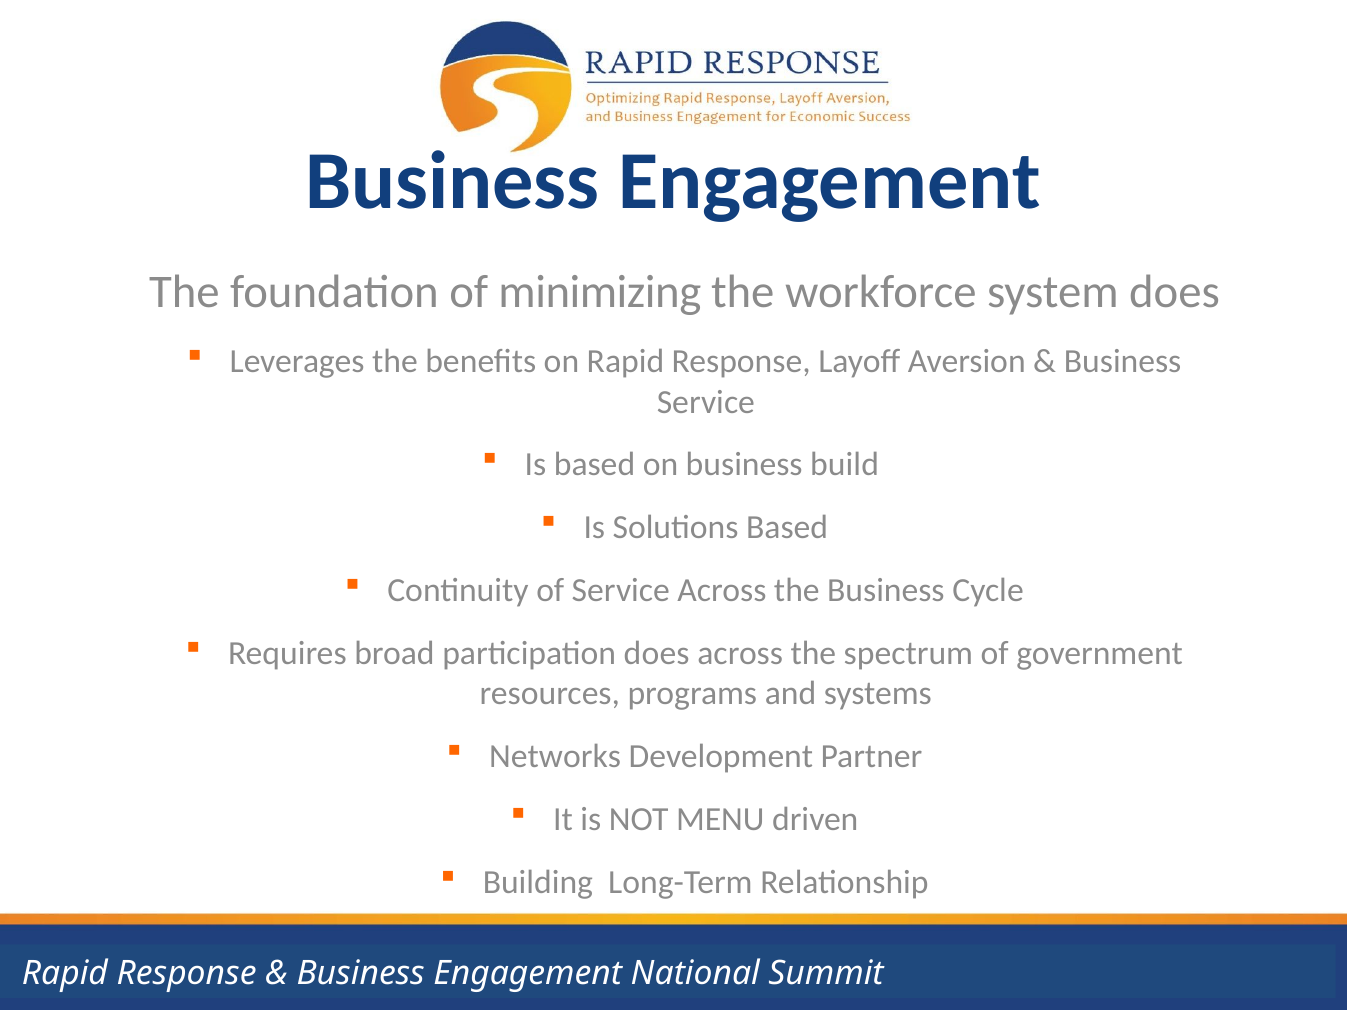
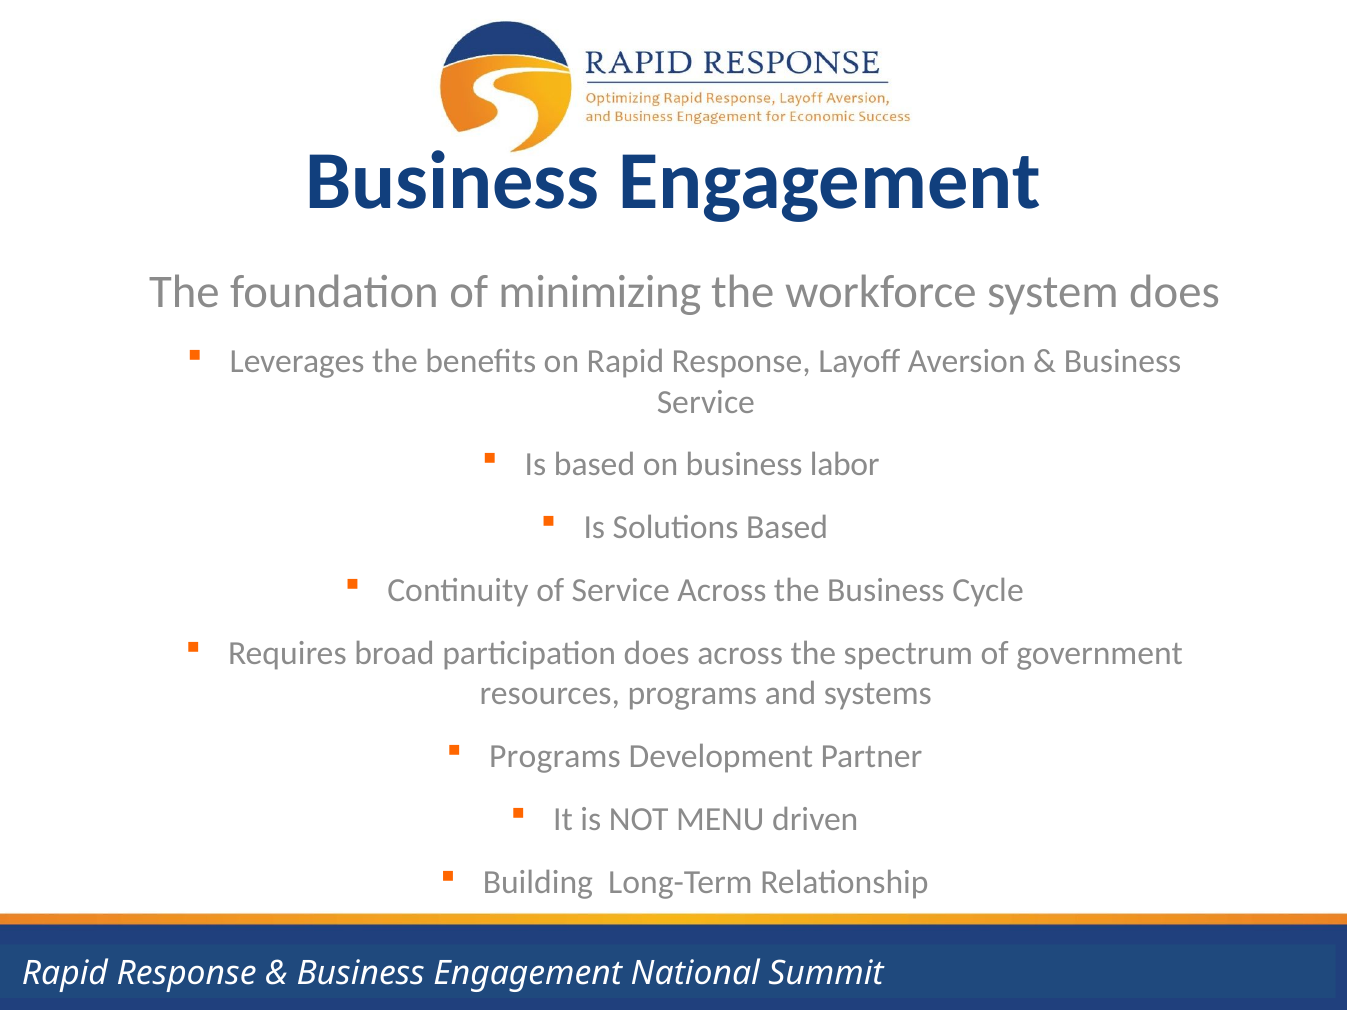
build: build -> labor
Networks at (555, 757): Networks -> Programs
